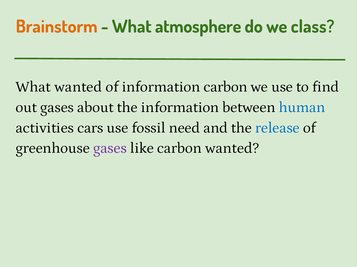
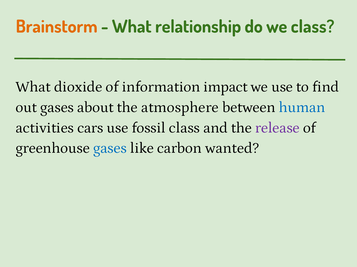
atmosphere: atmosphere -> relationship
What wanted: wanted -> dioxide
information carbon: carbon -> impact
the information: information -> atmosphere
fossil need: need -> class
release colour: blue -> purple
gases at (110, 149) colour: purple -> blue
